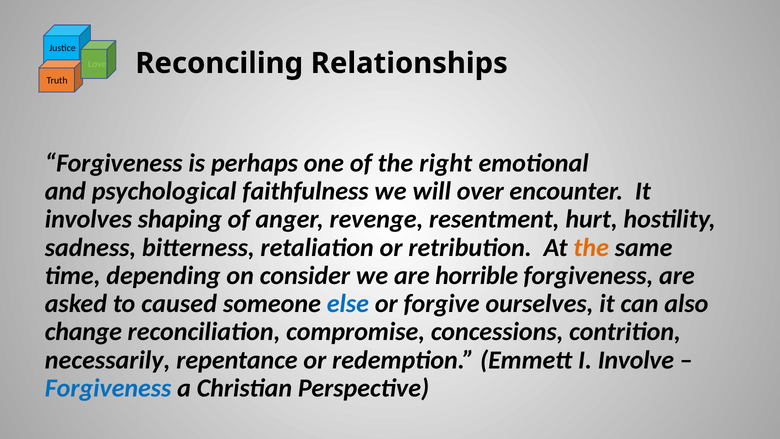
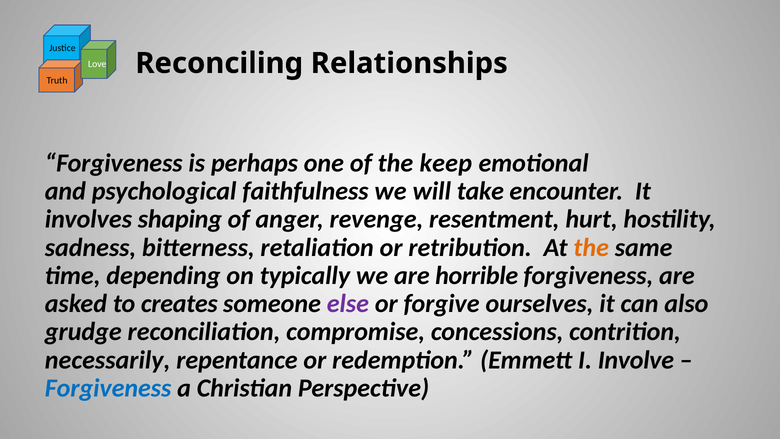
Love colour: light green -> white
right: right -> keep
over: over -> take
consider: consider -> typically
caused: caused -> creates
else colour: blue -> purple
change: change -> grudge
